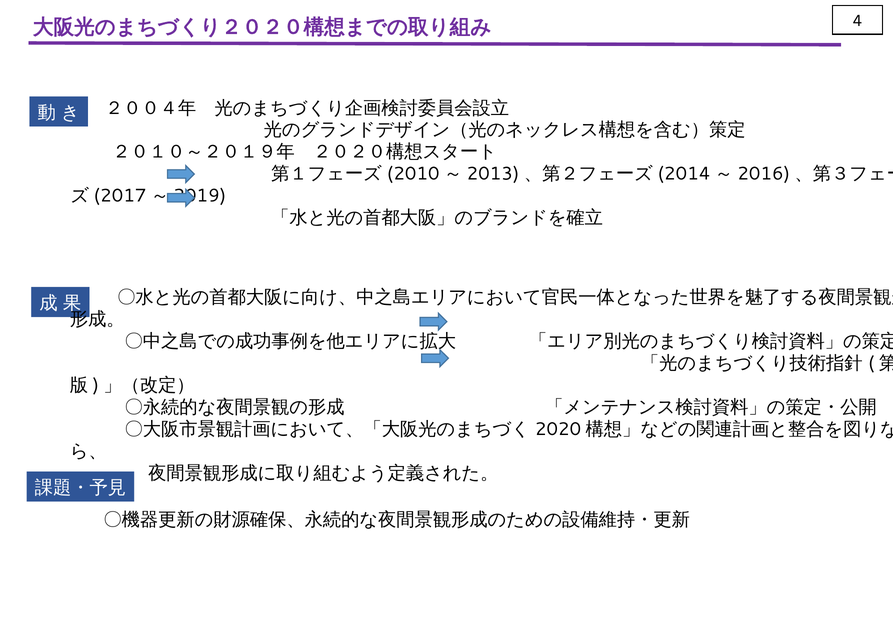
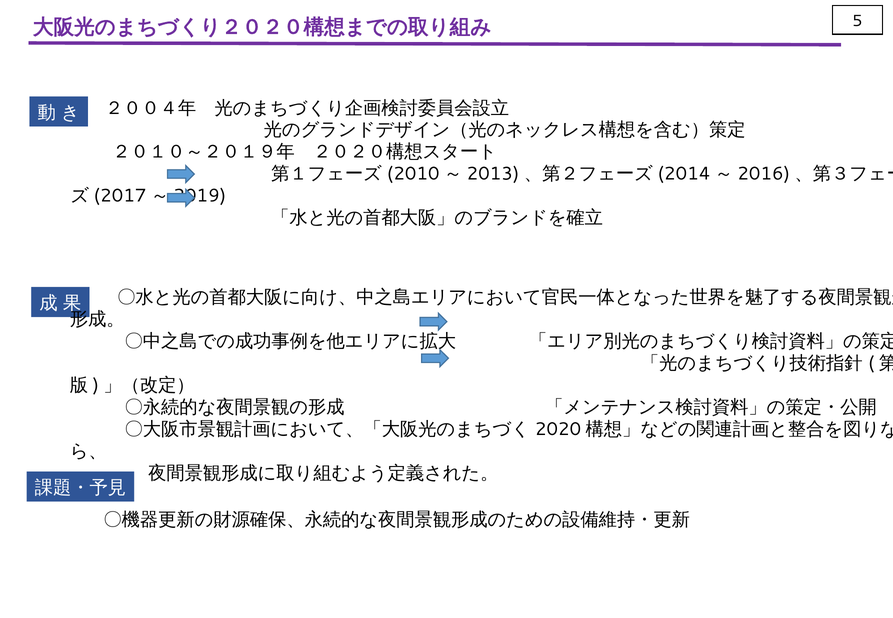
4: 4 -> 5
